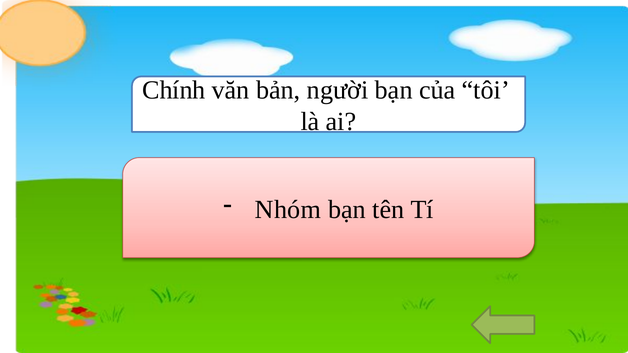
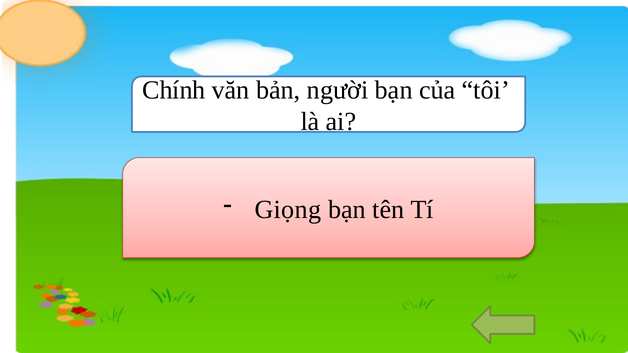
Nhóm: Nhóm -> Giọng
